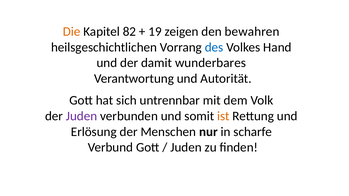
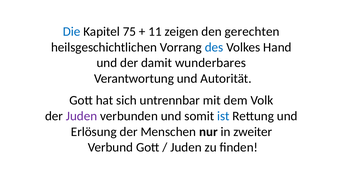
Die colour: orange -> blue
82: 82 -> 75
19: 19 -> 11
bewahren: bewahren -> gerechten
ist colour: orange -> blue
scharfe: scharfe -> zweiter
